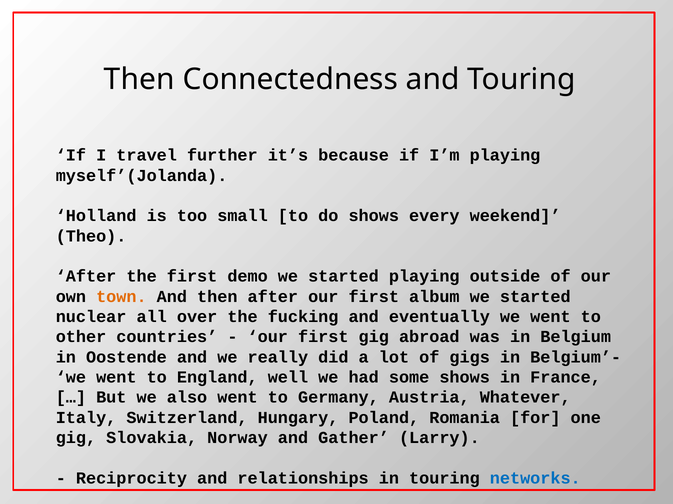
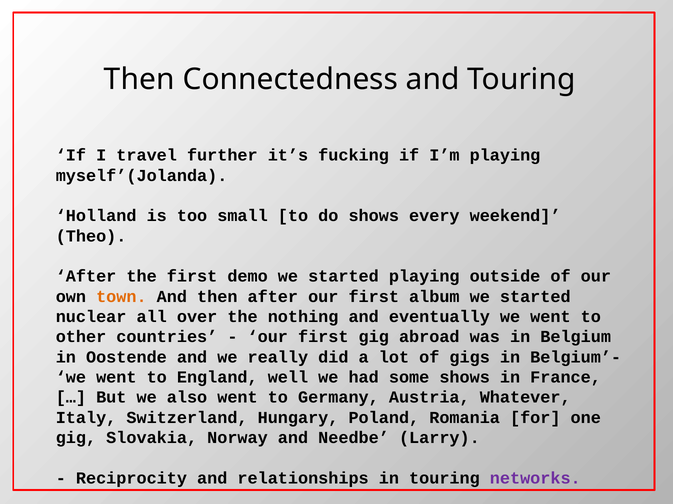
because: because -> fucking
fucking: fucking -> nothing
Gather: Gather -> Needbe
networks colour: blue -> purple
